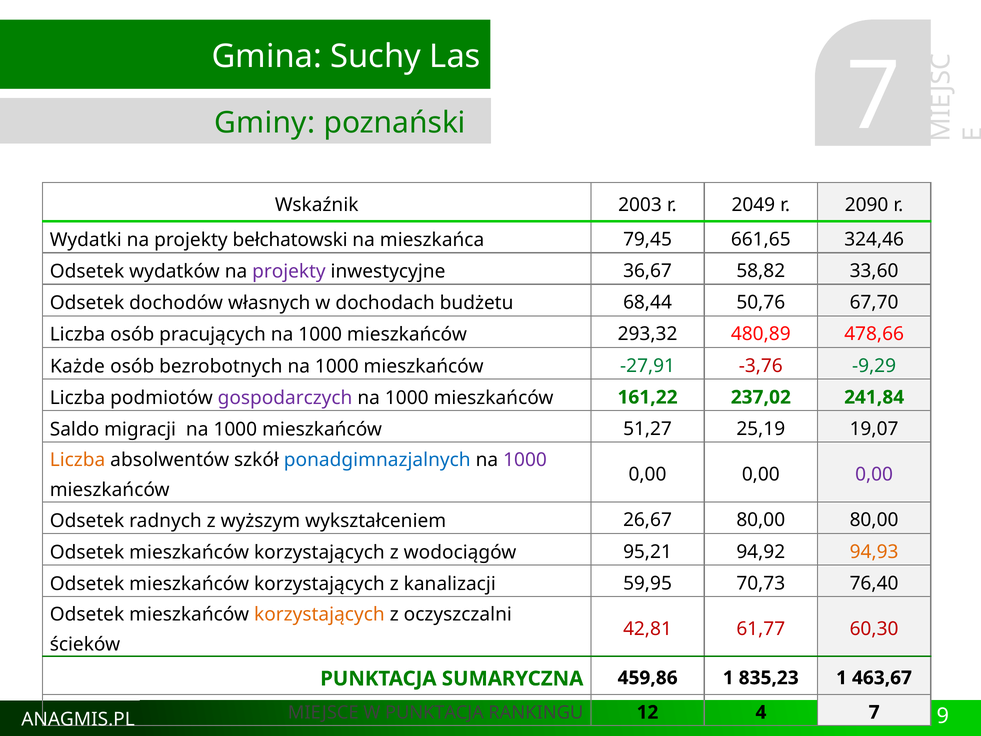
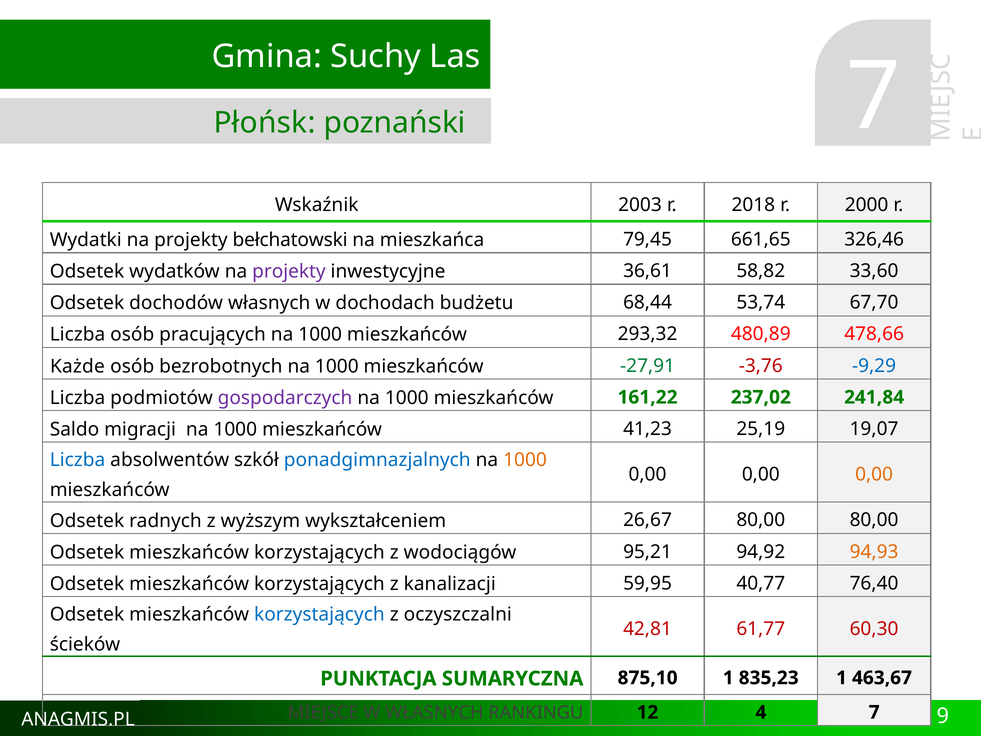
Gminy: Gminy -> Płońsk
2049: 2049 -> 2018
2090: 2090 -> 2000
324,46: 324,46 -> 326,46
36,67: 36,67 -> 36,61
50,76: 50,76 -> 53,74
-9,29 colour: green -> blue
51,27: 51,27 -> 41,23
Liczba at (78, 460) colour: orange -> blue
1000 at (525, 460) colour: purple -> orange
0,00 at (874, 474) colour: purple -> orange
70,73: 70,73 -> 40,77
korzystających at (319, 614) colour: orange -> blue
459,86: 459,86 -> 875,10
W PUNKTACJA: PUNKTACJA -> WŁASNYCH
